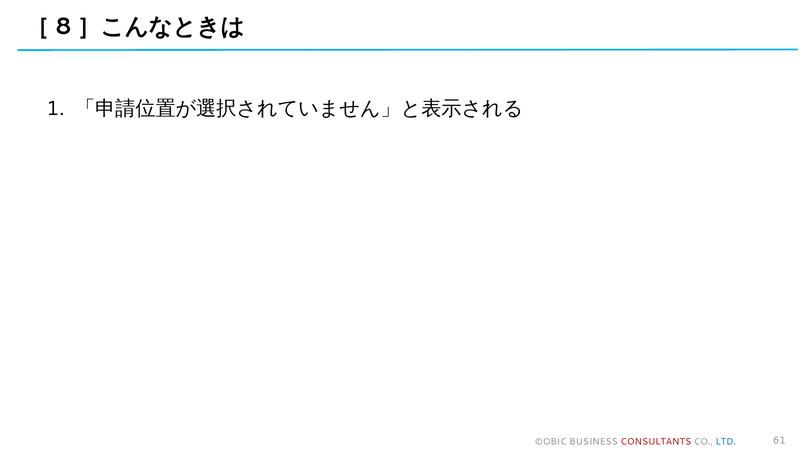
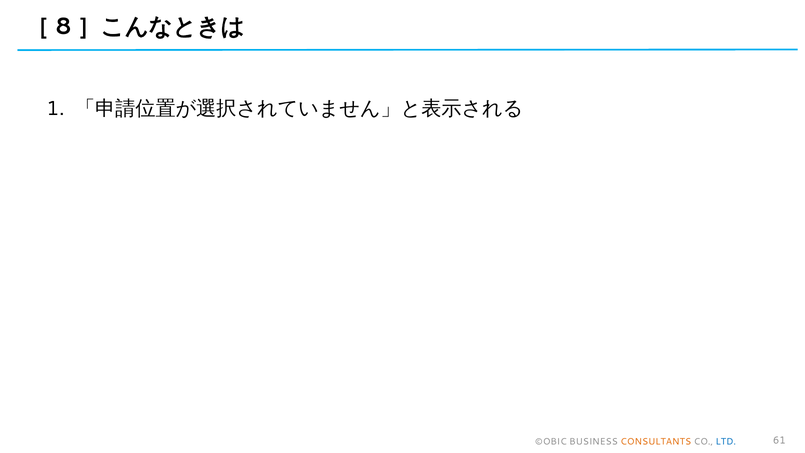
CONSULTANTS colour: red -> orange
